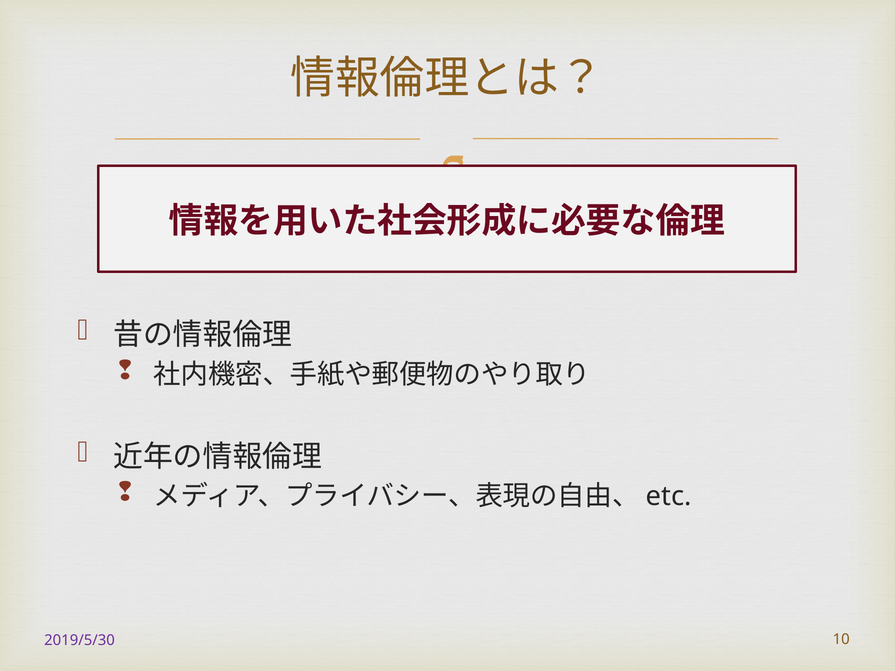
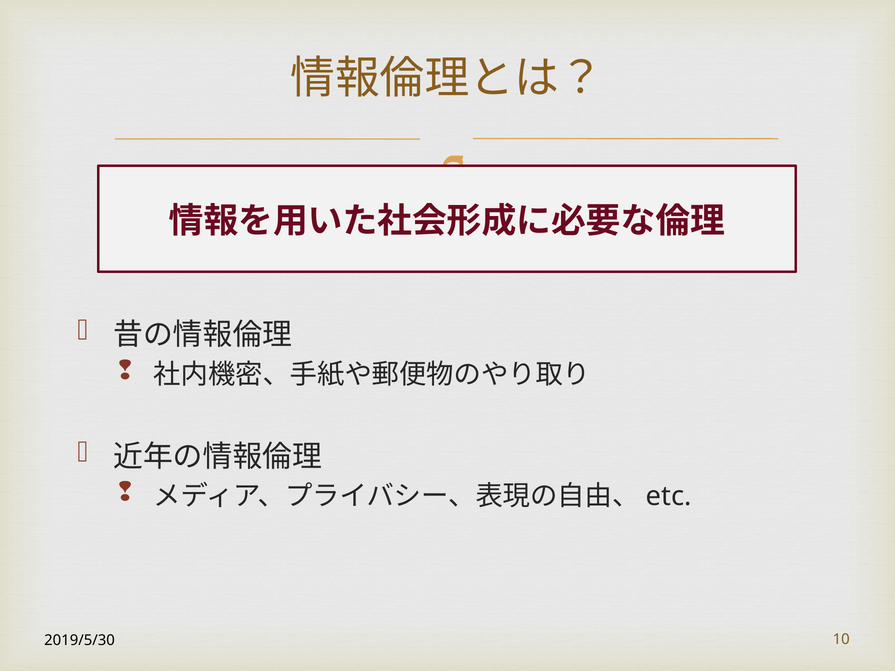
2019/5/30 colour: purple -> black
